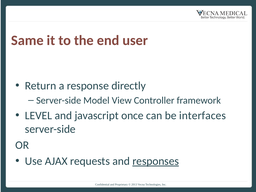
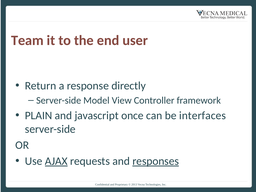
Same: Same -> Team
LEVEL: LEVEL -> PLAIN
AJAX underline: none -> present
